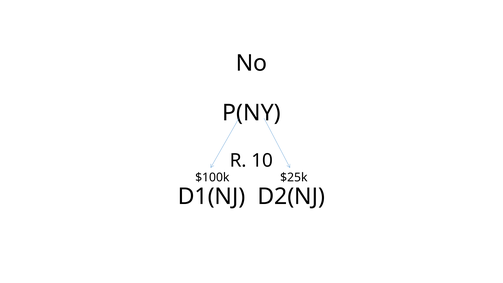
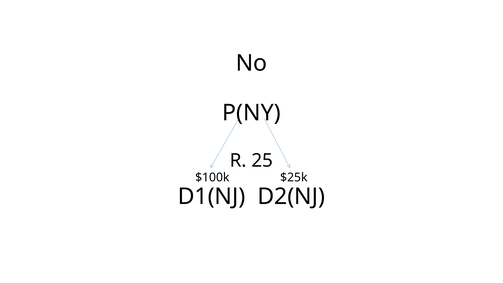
10: 10 -> 25
